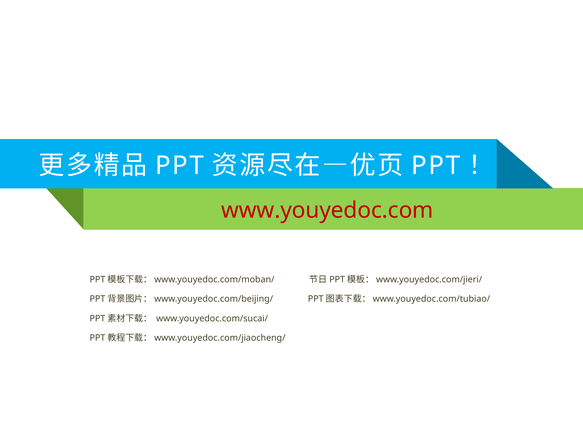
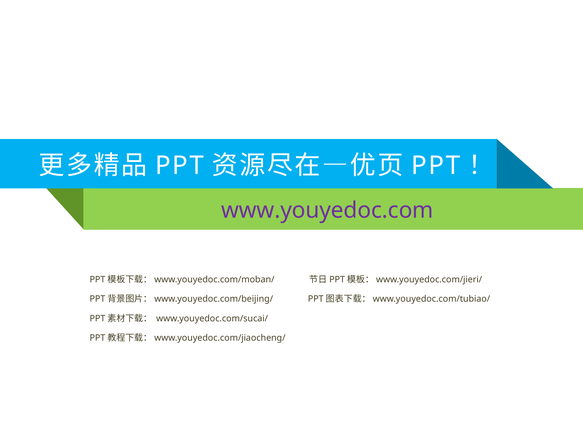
www.youyedoc.com colour: red -> purple
